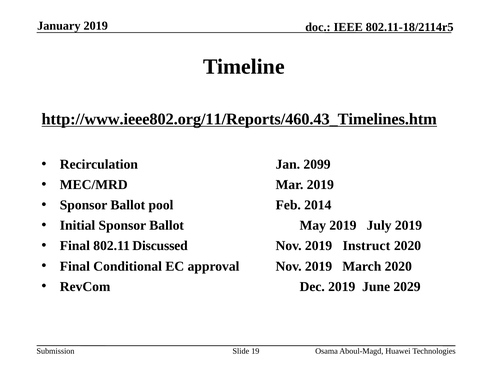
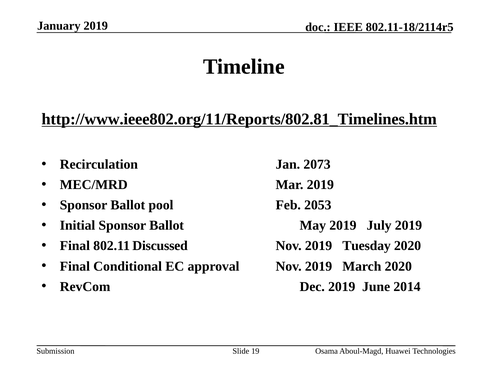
http://www.ieee802.org/11/Reports/460.43_Timelines.htm: http://www.ieee802.org/11/Reports/460.43_Timelines.htm -> http://www.ieee802.org/11/Reports/802.81_Timelines.htm
2099: 2099 -> 2073
2014: 2014 -> 2053
Instruct: Instruct -> Tuesday
2029: 2029 -> 2014
